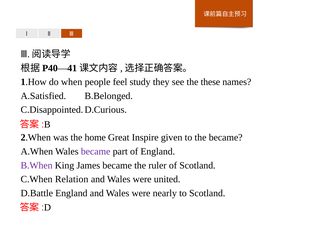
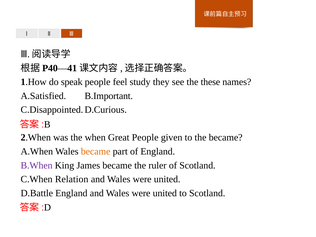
when: when -> speak
B.Belonged: B.Belonged -> B.Important
home: home -> when
Great Inspire: Inspire -> People
became at (96, 151) colour: purple -> orange
nearly at (165, 193): nearly -> united
